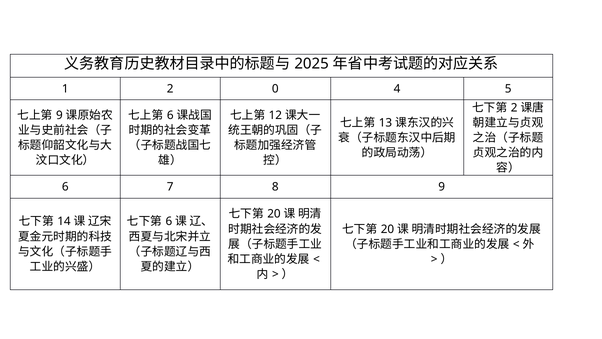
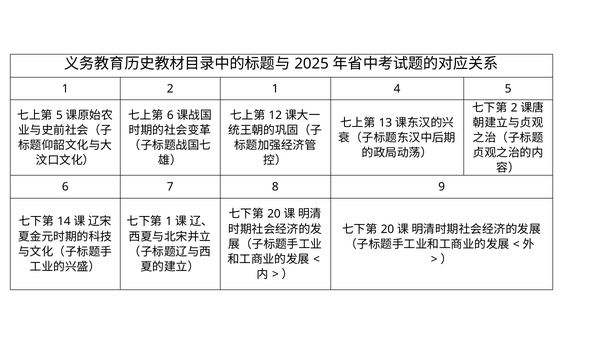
2 0: 0 -> 1
9 at (59, 115): 9 -> 5
6 at (169, 221): 6 -> 1
